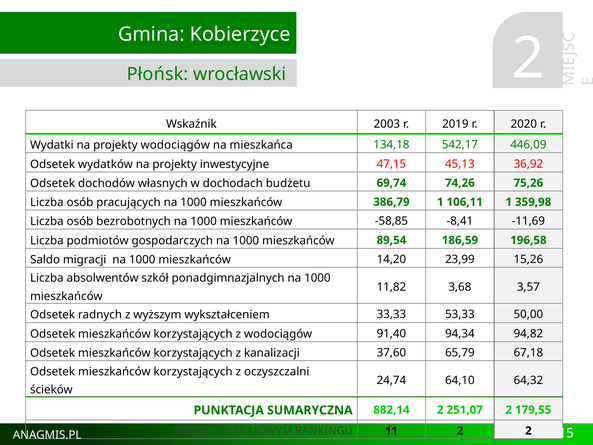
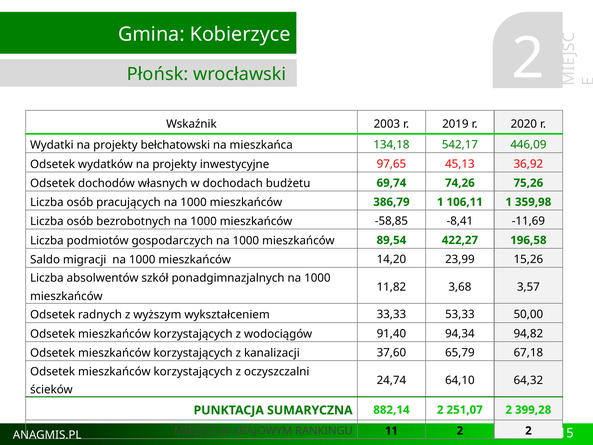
projekty wodociągów: wodociągów -> bełchatowski
47,15: 47,15 -> 97,65
186,59: 186,59 -> 422,27
179,55: 179,55 -> 399,28
